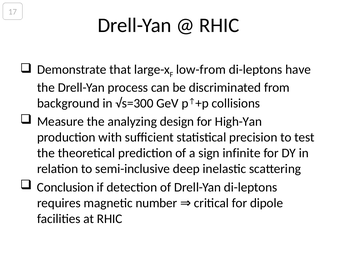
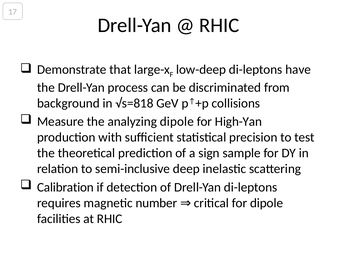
low-from: low-from -> low-deep
√s=300: √s=300 -> √s=818
analyzing design: design -> dipole
infinite: infinite -> sample
Conclusion: Conclusion -> Calibration
